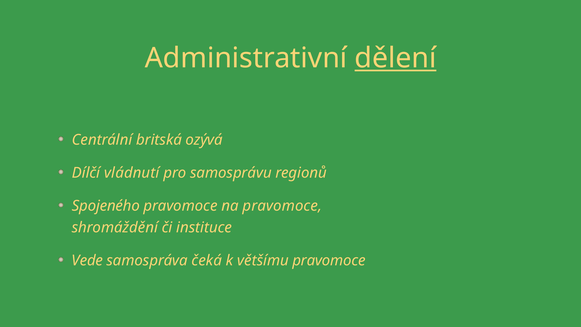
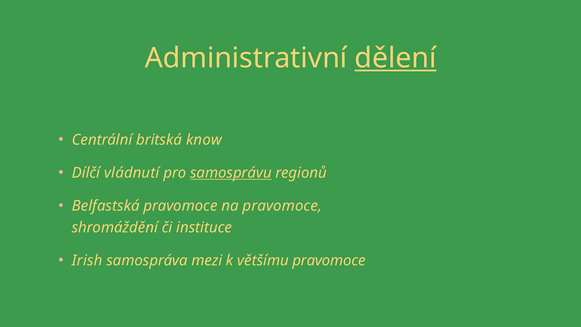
ozývá: ozývá -> know
samosprávu underline: none -> present
Spojeného: Spojeného -> Belfastská
Vede: Vede -> Irish
čeká: čeká -> mezi
